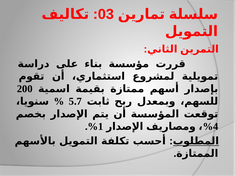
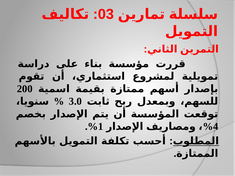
5.7: 5.7 -> 3.0
